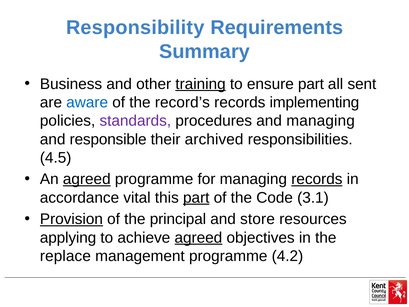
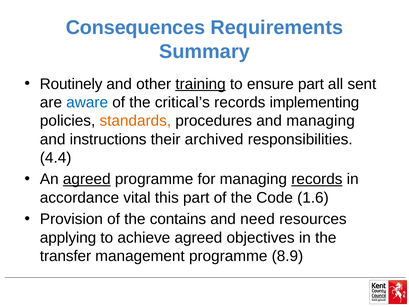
Responsibility: Responsibility -> Consequences
Business: Business -> Routinely
record’s: record’s -> critical’s
standards colour: purple -> orange
responsible: responsible -> instructions
4.5: 4.5 -> 4.4
part at (196, 198) underline: present -> none
3.1: 3.1 -> 1.6
Provision underline: present -> none
principal: principal -> contains
store: store -> need
agreed at (198, 237) underline: present -> none
replace: replace -> transfer
4.2: 4.2 -> 8.9
